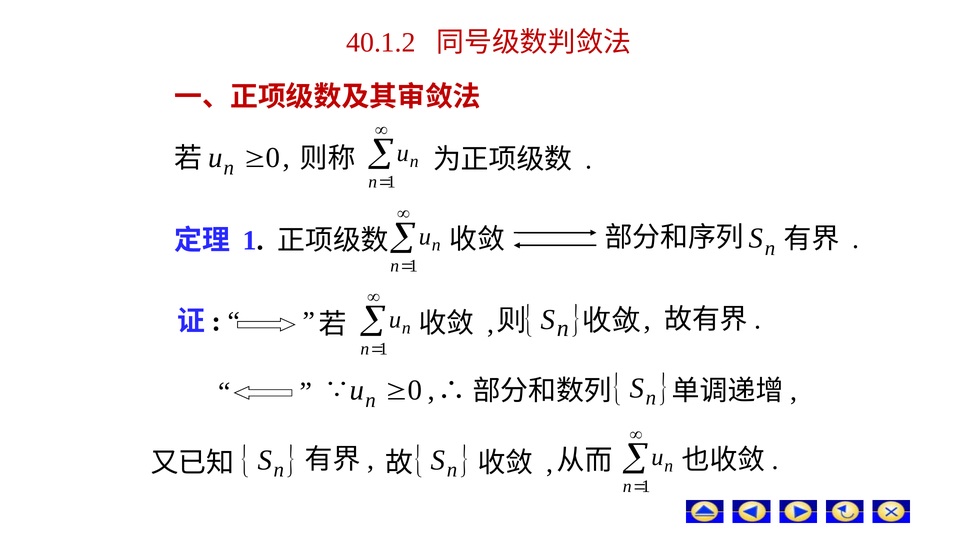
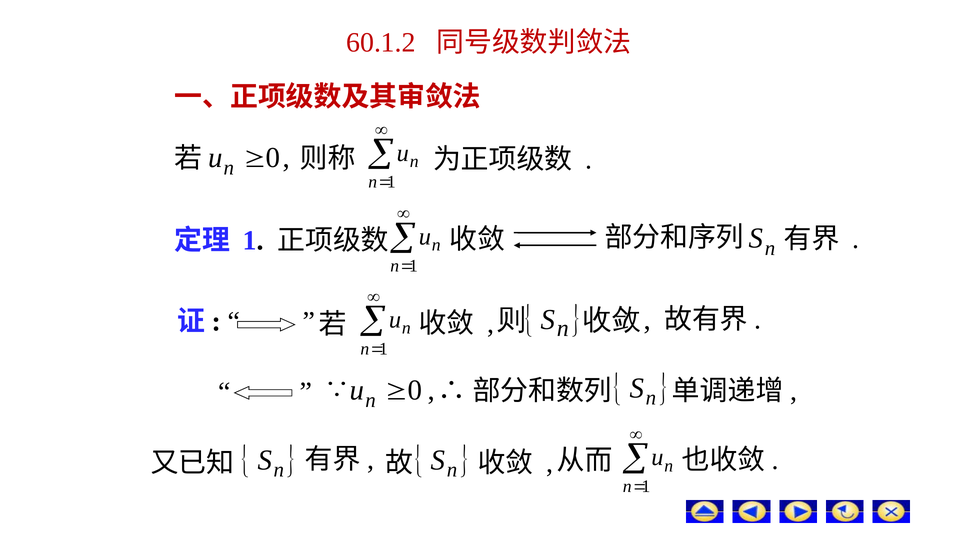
40.1.2: 40.1.2 -> 60.1.2
